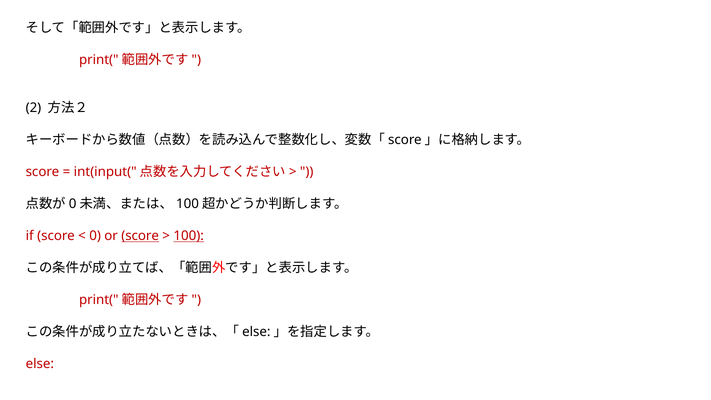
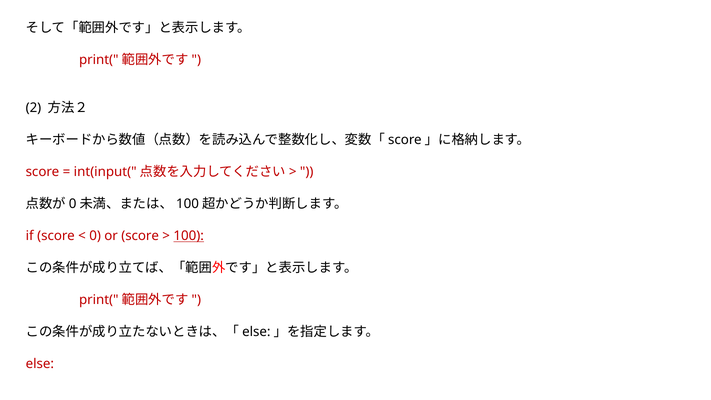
score at (140, 236) underline: present -> none
